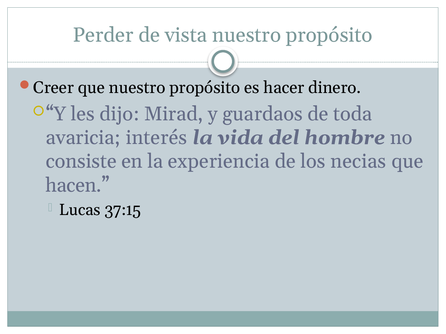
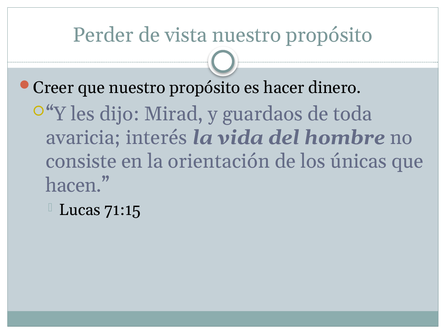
experiencia: experiencia -> orientación
necias: necias -> únicas
37:15: 37:15 -> 71:15
